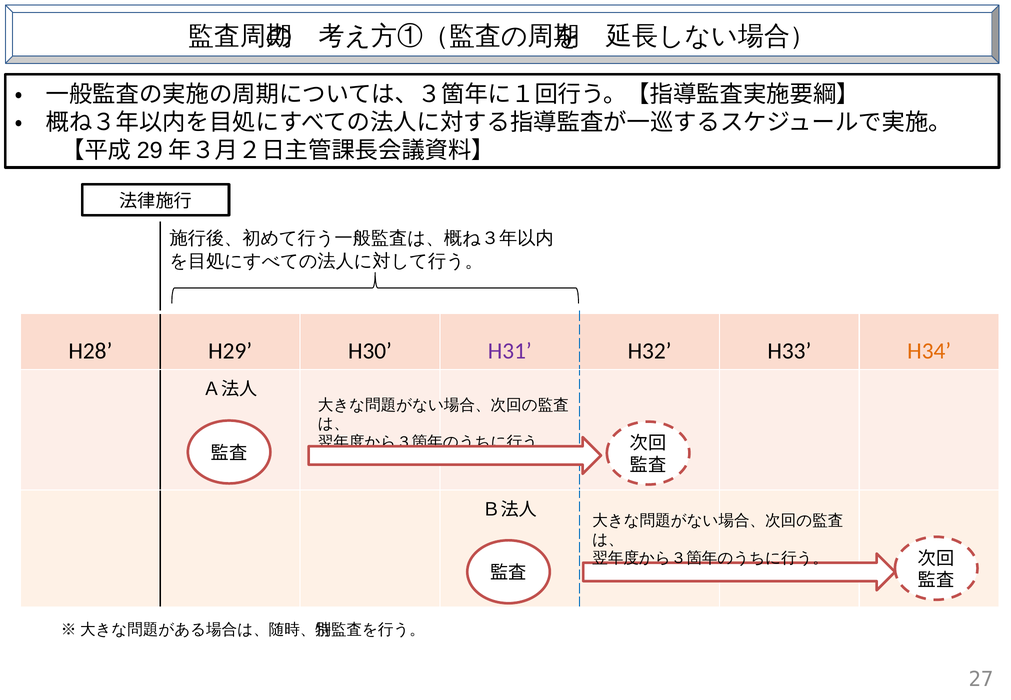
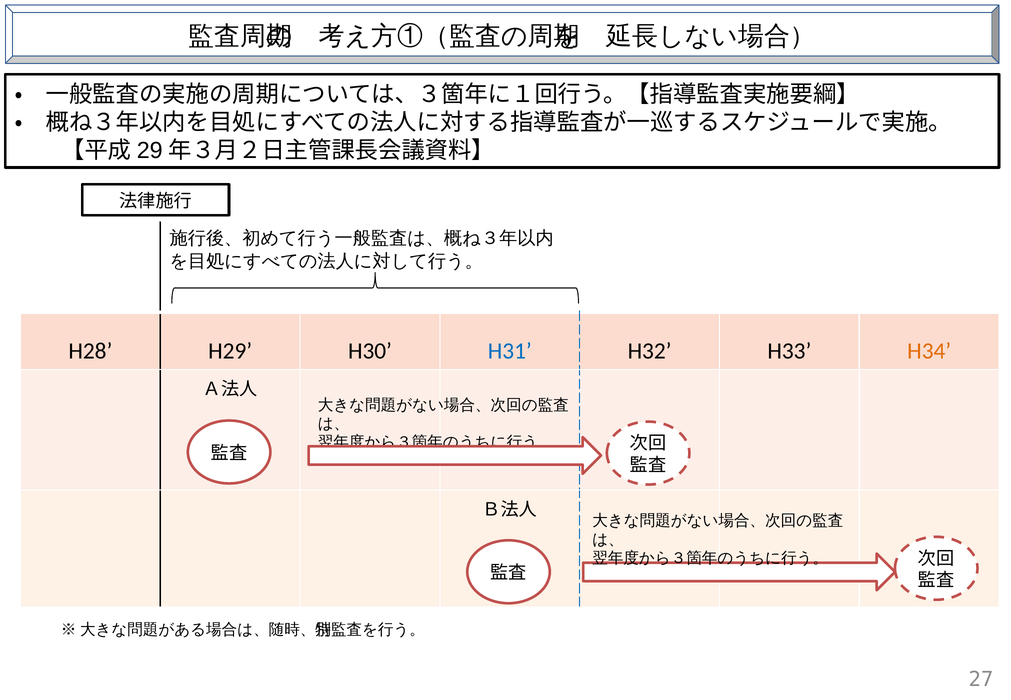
H31 colour: purple -> blue
